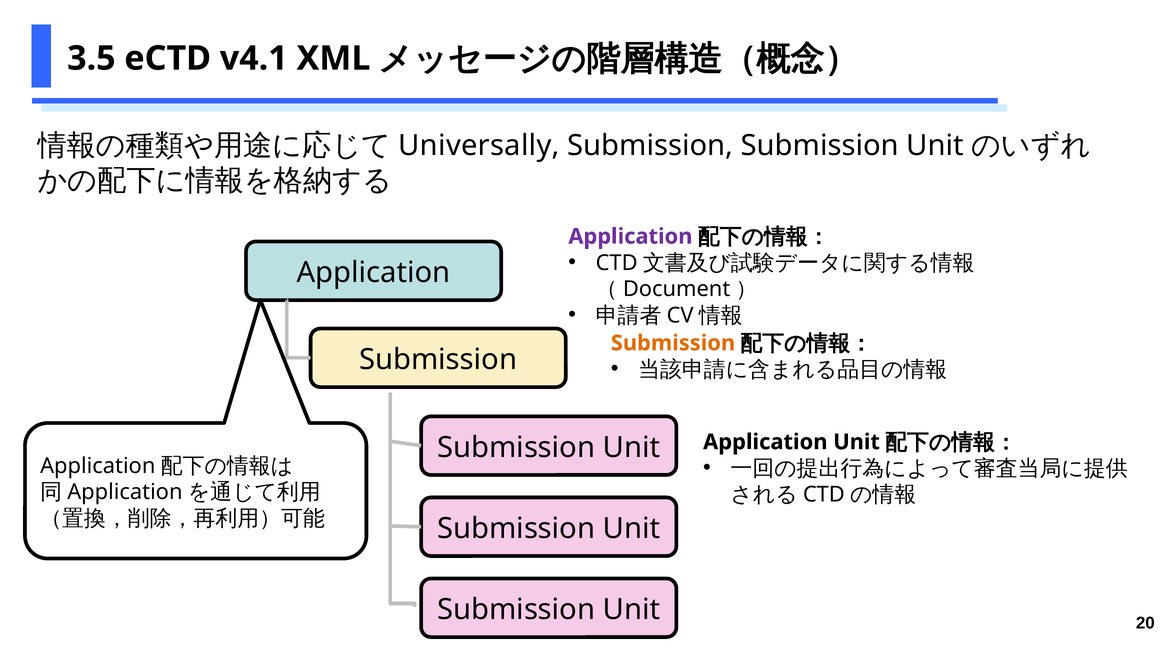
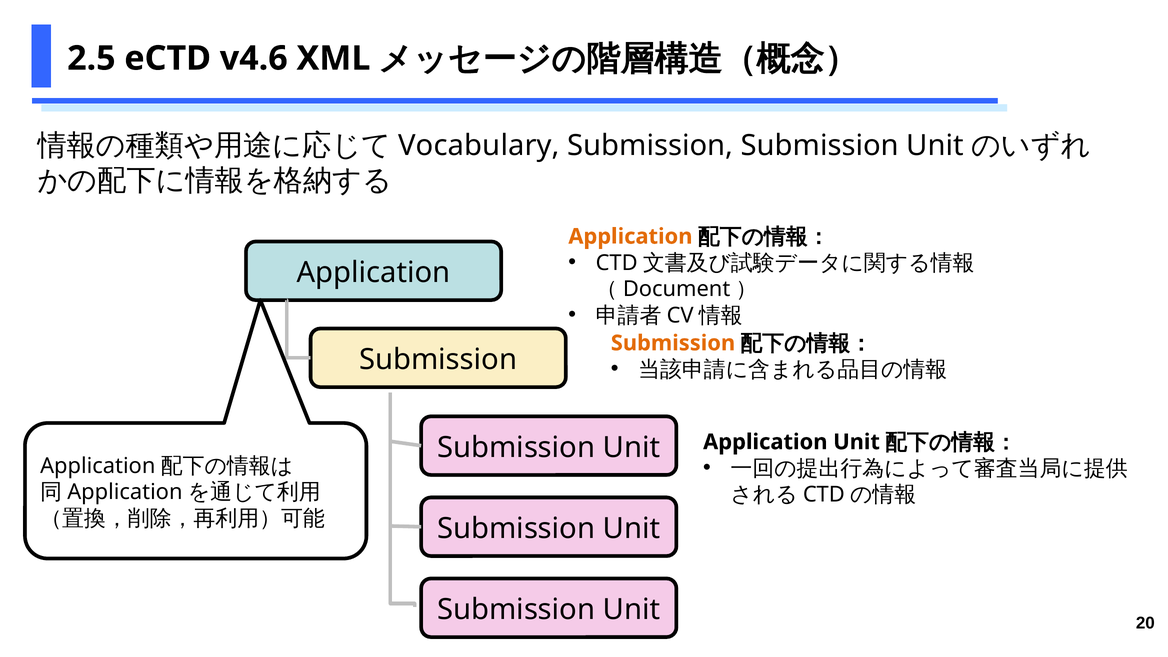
3.5: 3.5 -> 2.5
v4.1: v4.1 -> v4.6
Universally: Universally -> Vocabulary
Application at (630, 236) colour: purple -> orange
